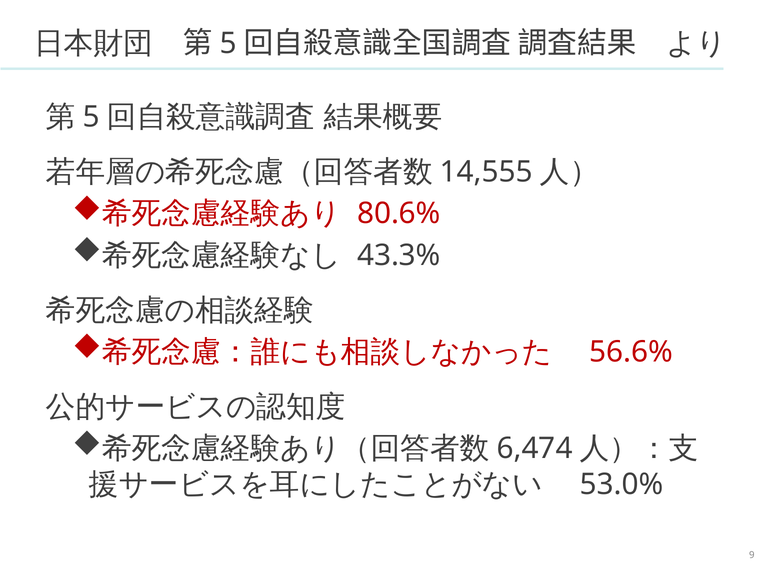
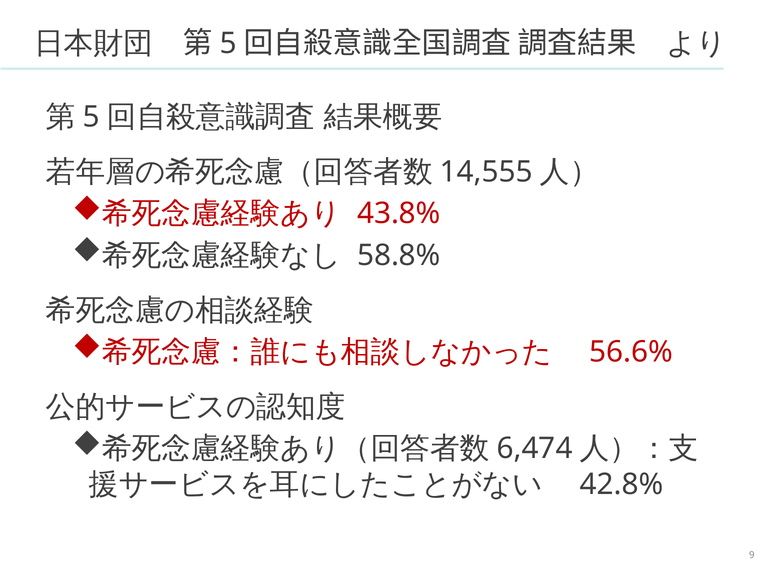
80.6%: 80.6% -> 43.8%
43.3%: 43.3% -> 58.8%
53.0%: 53.0% -> 42.8%
